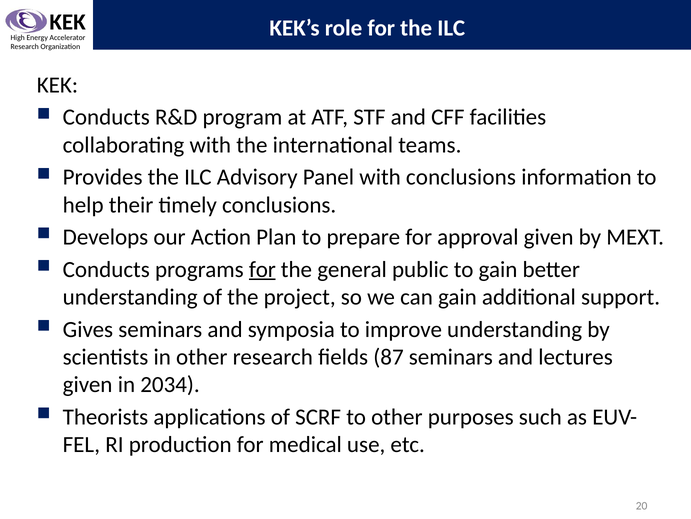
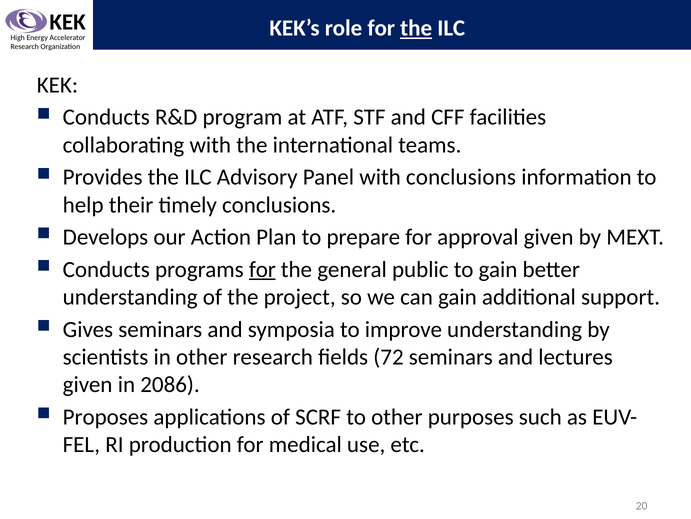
the at (416, 28) underline: none -> present
87: 87 -> 72
2034: 2034 -> 2086
Theorists: Theorists -> Proposes
